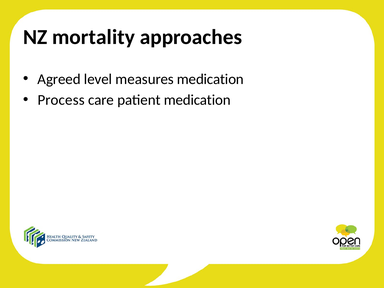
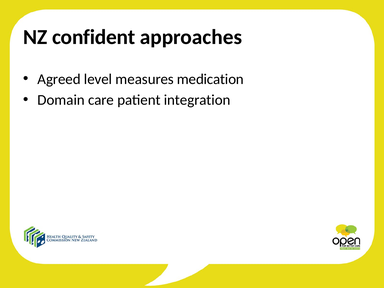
mortality: mortality -> confident
Process: Process -> Domain
patient medication: medication -> integration
